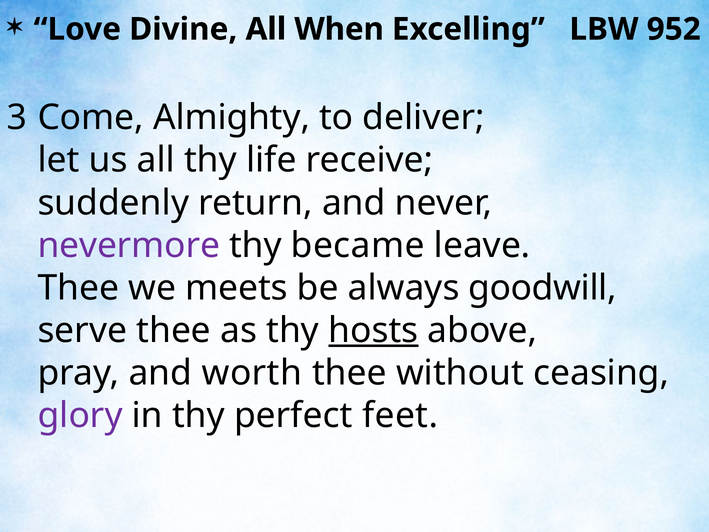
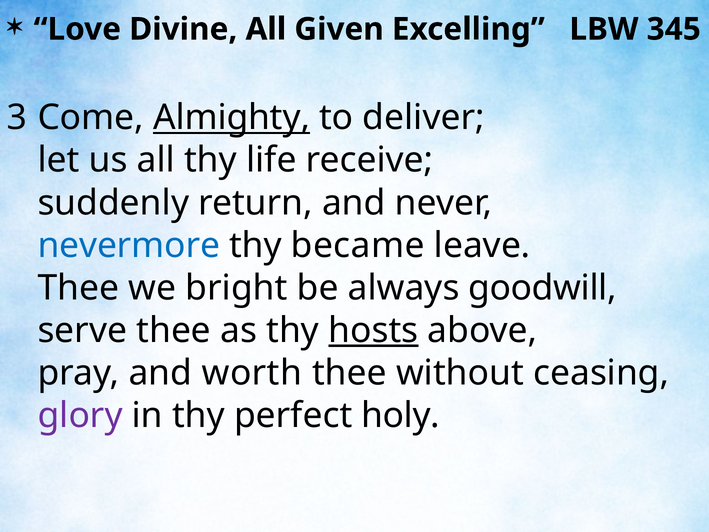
When: When -> Given
952: 952 -> 345
Almighty underline: none -> present
nevermore colour: purple -> blue
meets: meets -> bright
feet: feet -> holy
